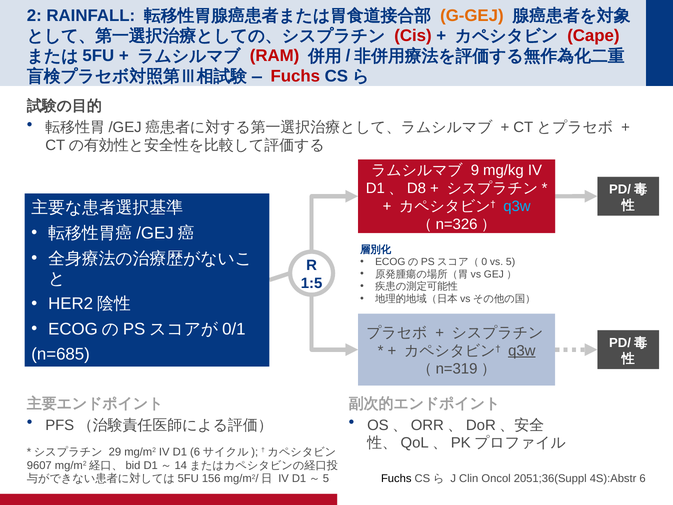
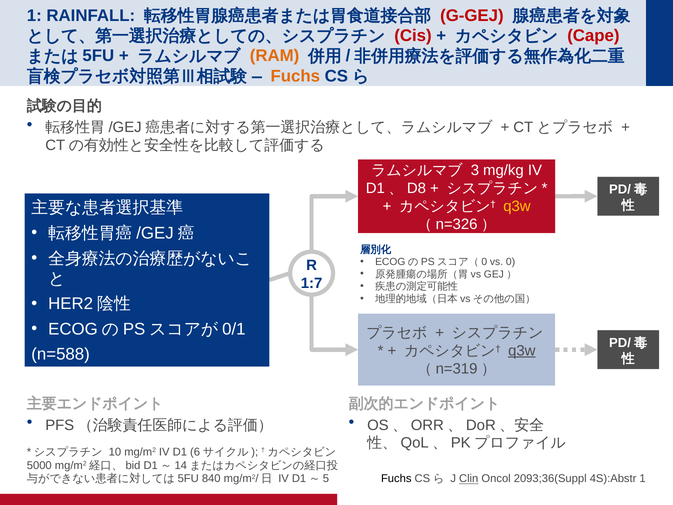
2 at (34, 16): 2 -> 1
G-GEJ colour: orange -> red
RAM colour: red -> orange
Fuchs at (295, 76) colour: red -> orange
9: 9 -> 3
q3w at (517, 206) colour: light blue -> yellow
5: 5 -> 0
1:5: 1:5 -> 1:7
n=685: n=685 -> n=588
29: 29 -> 10
9607: 9607 -> 5000
156: 156 -> 840
Clin underline: none -> present
2051;36(Suppl: 2051;36(Suppl -> 2093;36(Suppl
4S):Abstr 6: 6 -> 1
